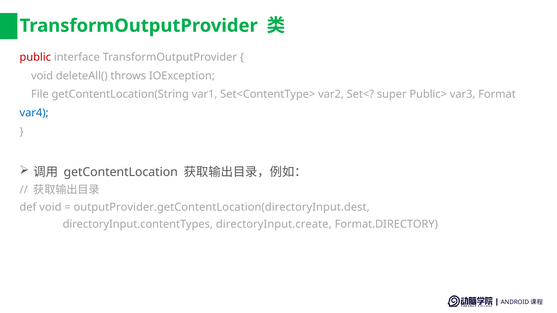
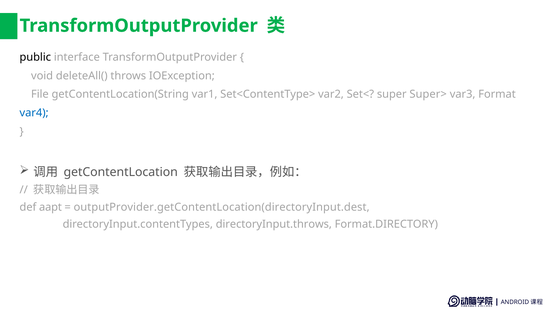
public colour: red -> black
Public>: Public> -> Super>
def void: void -> aapt
directoryInput.create: directoryInput.create -> directoryInput.throws
